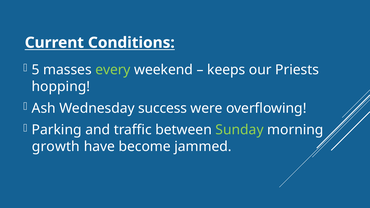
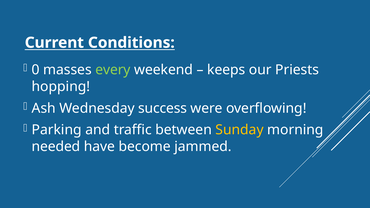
5: 5 -> 0
Sunday colour: light green -> yellow
growth: growth -> needed
